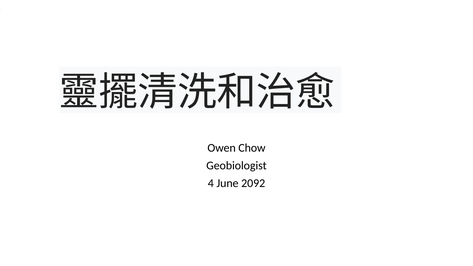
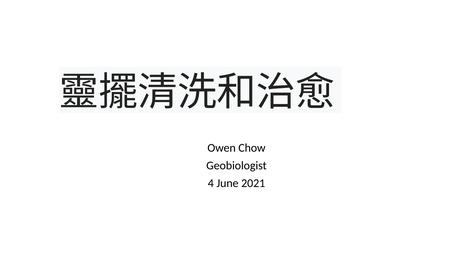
2092: 2092 -> 2021
